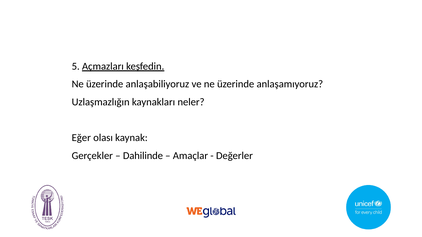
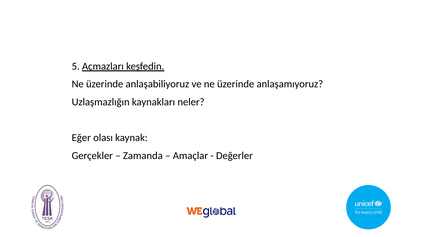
Dahilinde: Dahilinde -> Zamanda
